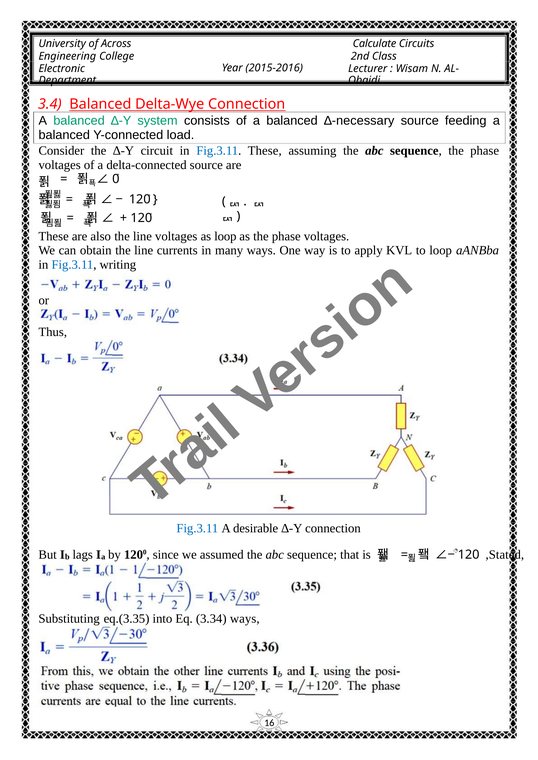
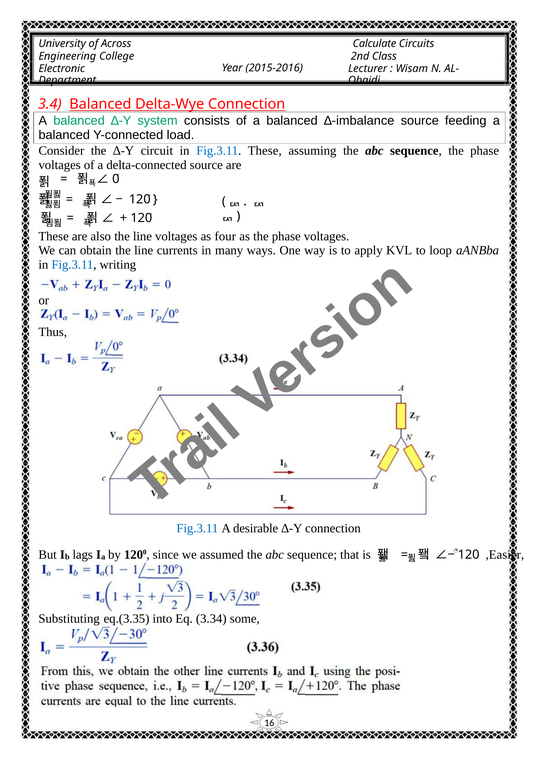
∆-necessary: ∆-necessary -> ∆-imbalance
as loop: loop -> four
,Stated: ,Stated -> ,Easier
3.34 ways: ways -> some
